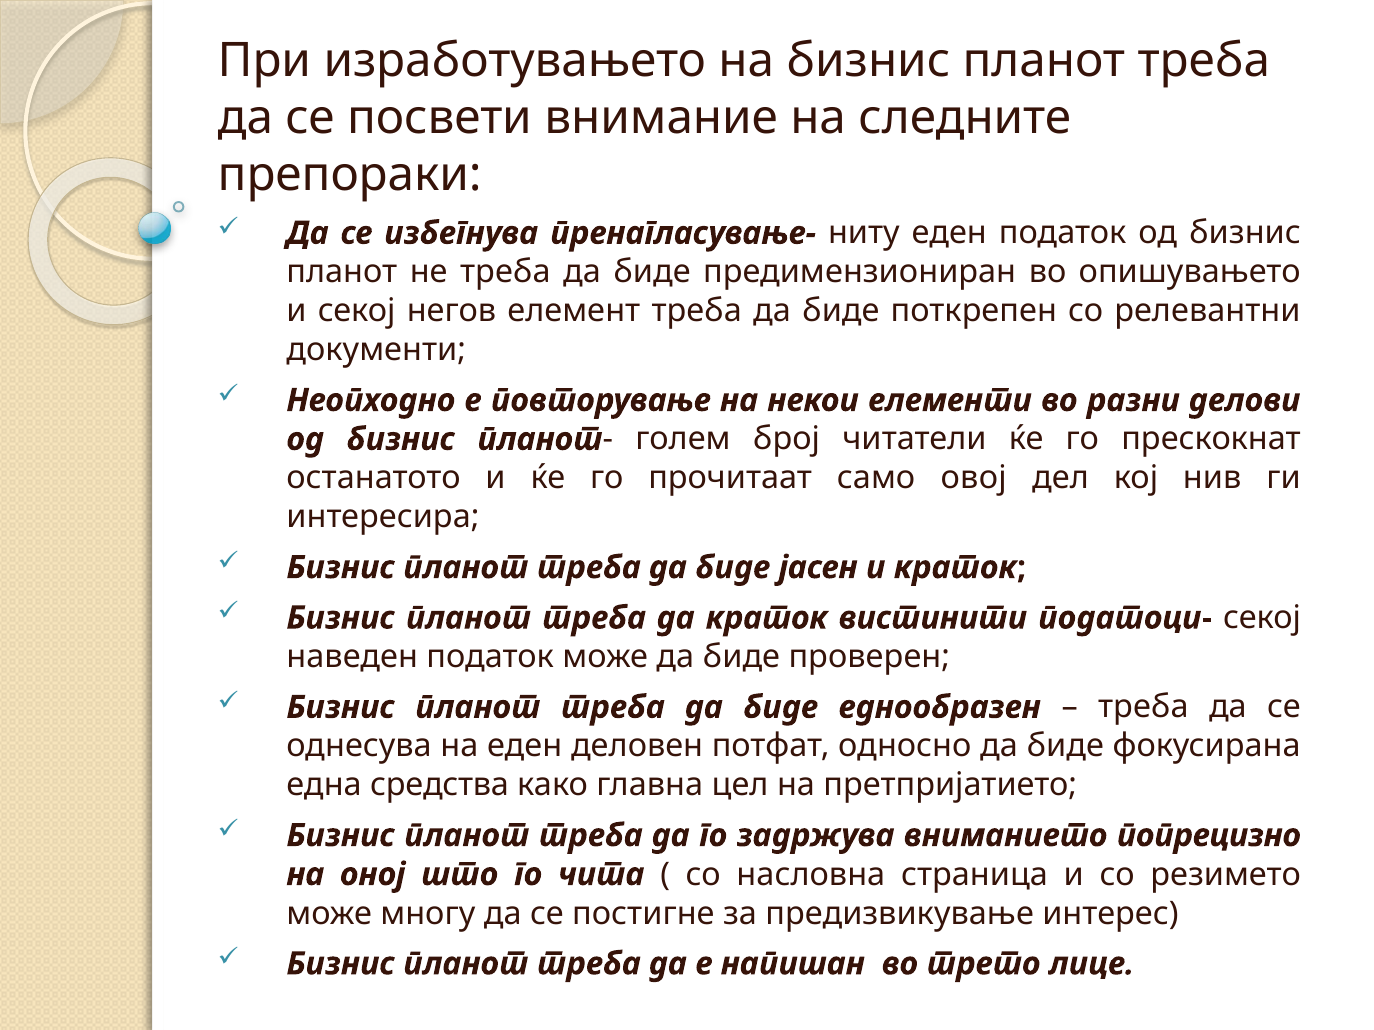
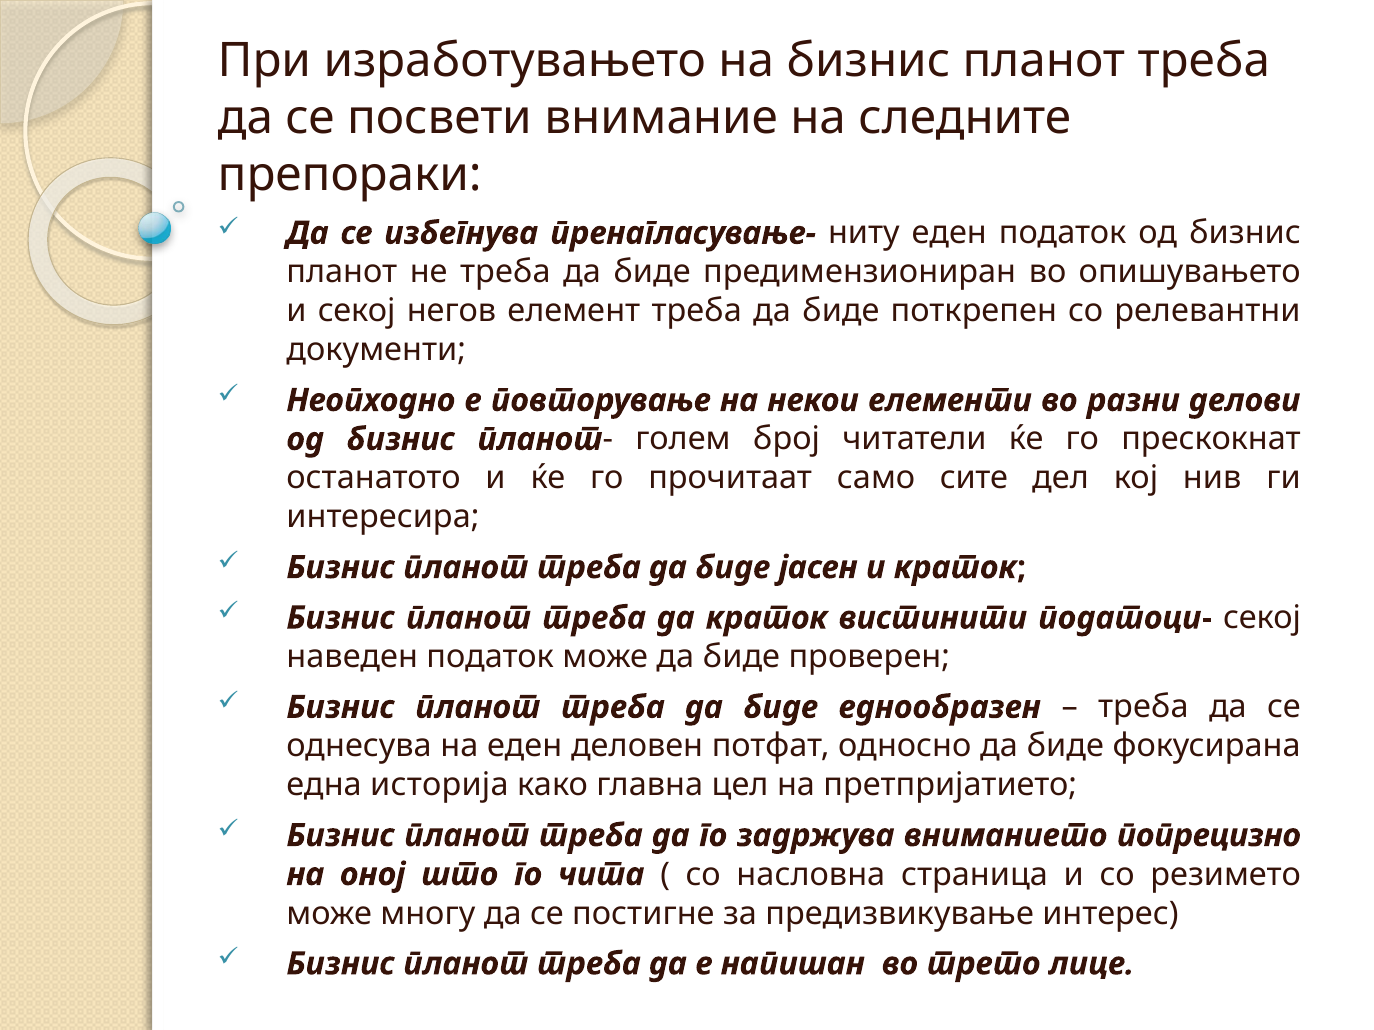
овој: овој -> сите
средства: средства -> историја
